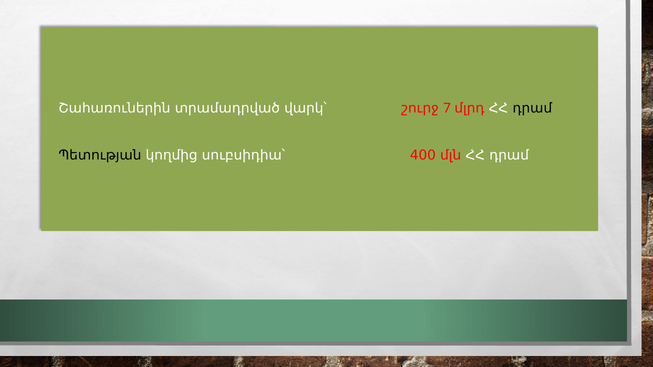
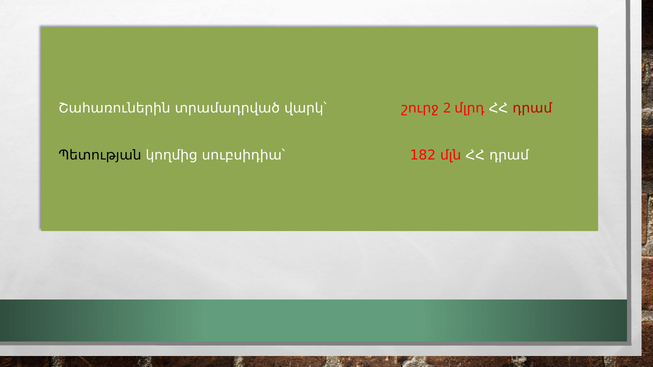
7: 7 -> 2
դրամ at (532, 108) colour: black -> red
400: 400 -> 182
